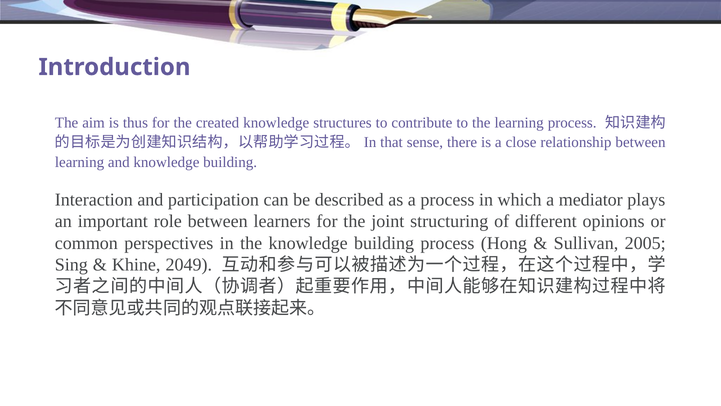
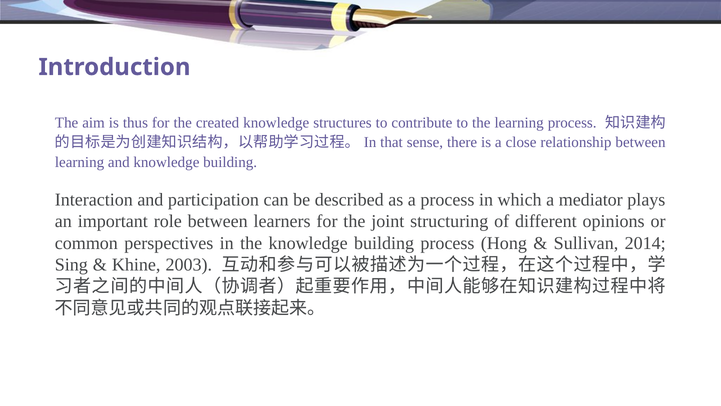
2005: 2005 -> 2014
2049: 2049 -> 2003
